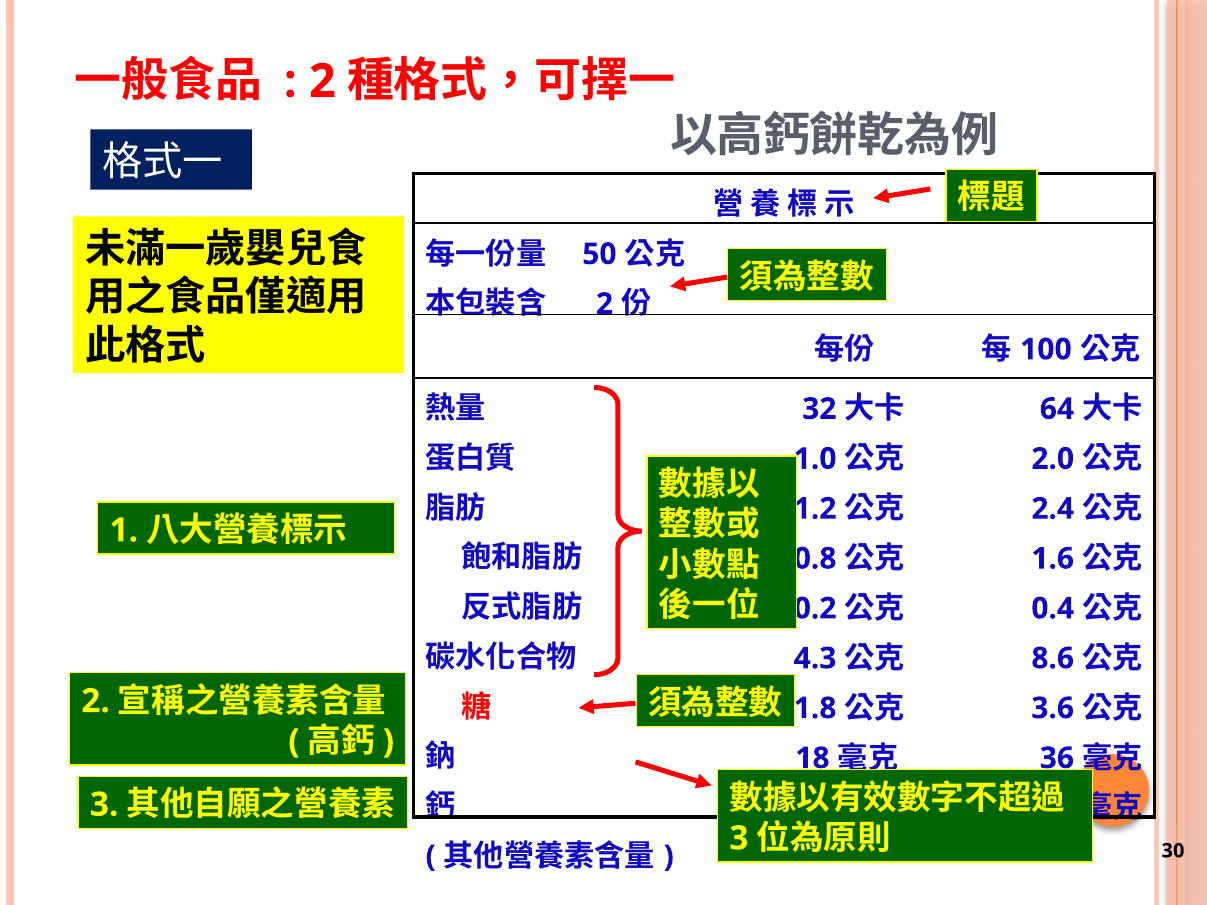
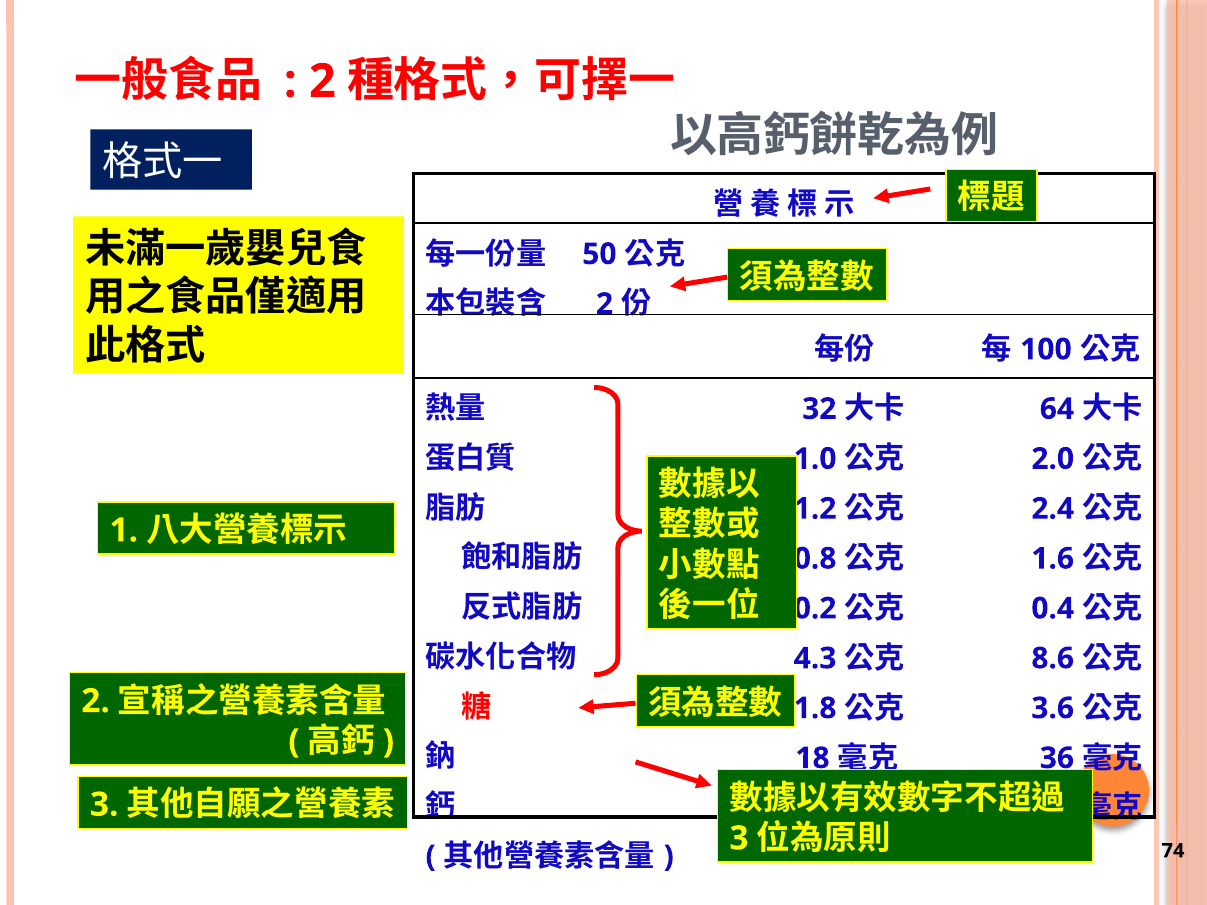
30: 30 -> 74
